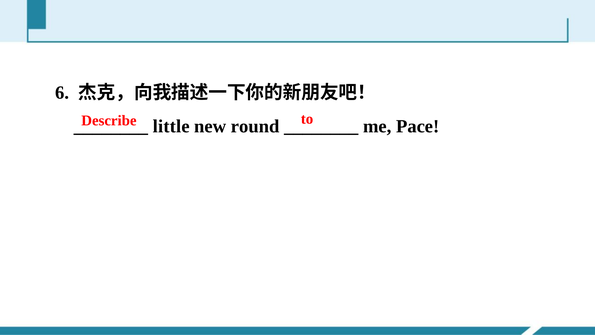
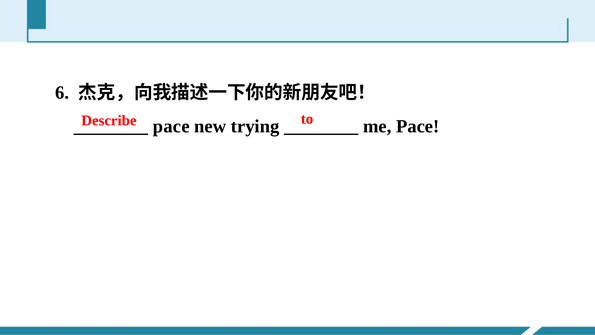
little at (171, 126): little -> pace
round: round -> trying
